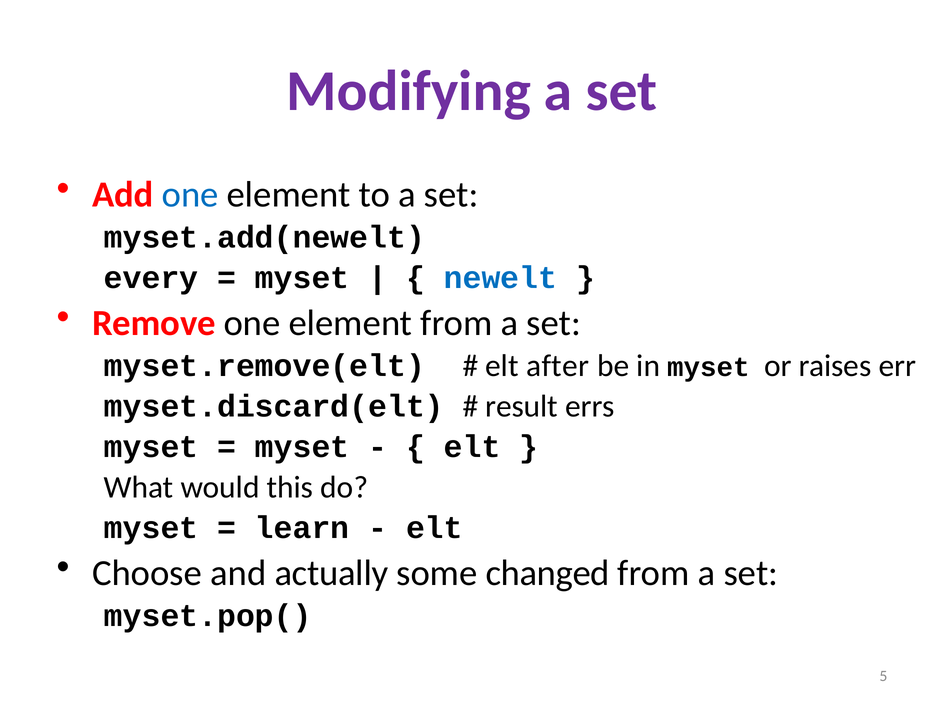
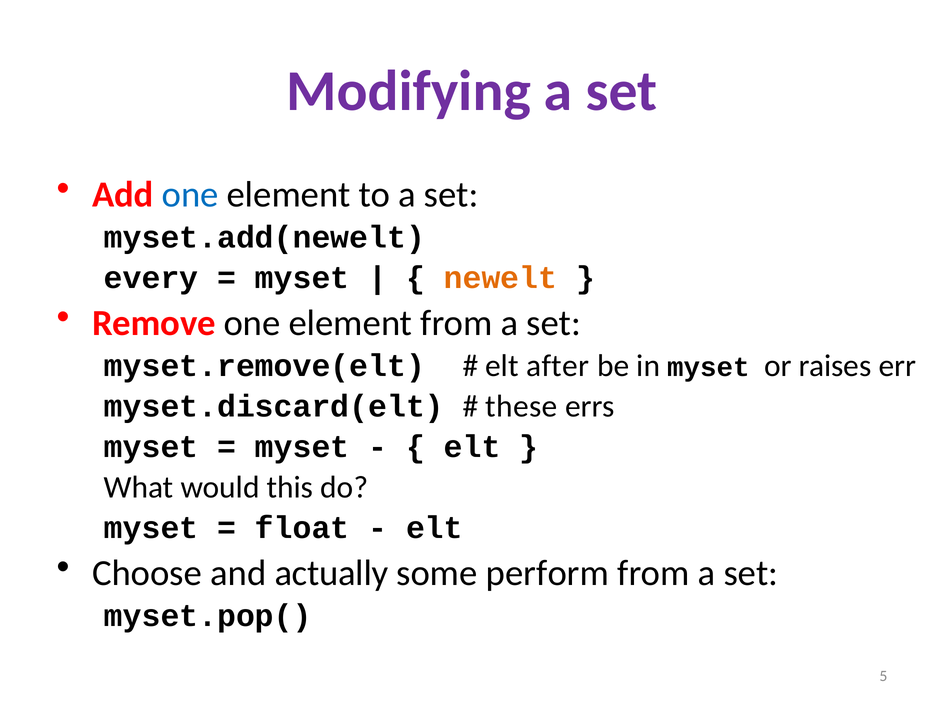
newelt colour: blue -> orange
result: result -> these
learn: learn -> float
changed: changed -> perform
